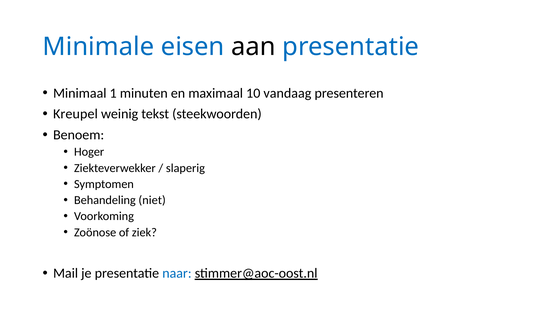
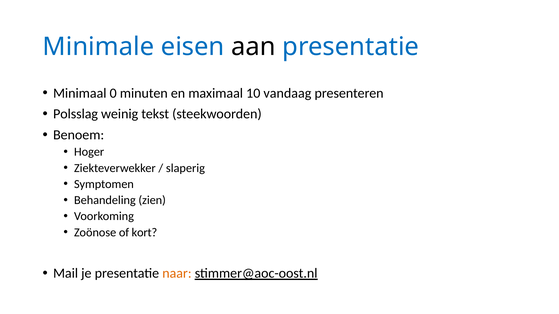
1: 1 -> 0
Kreupel: Kreupel -> Polsslag
niet: niet -> zien
ziek: ziek -> kort
naar colour: blue -> orange
